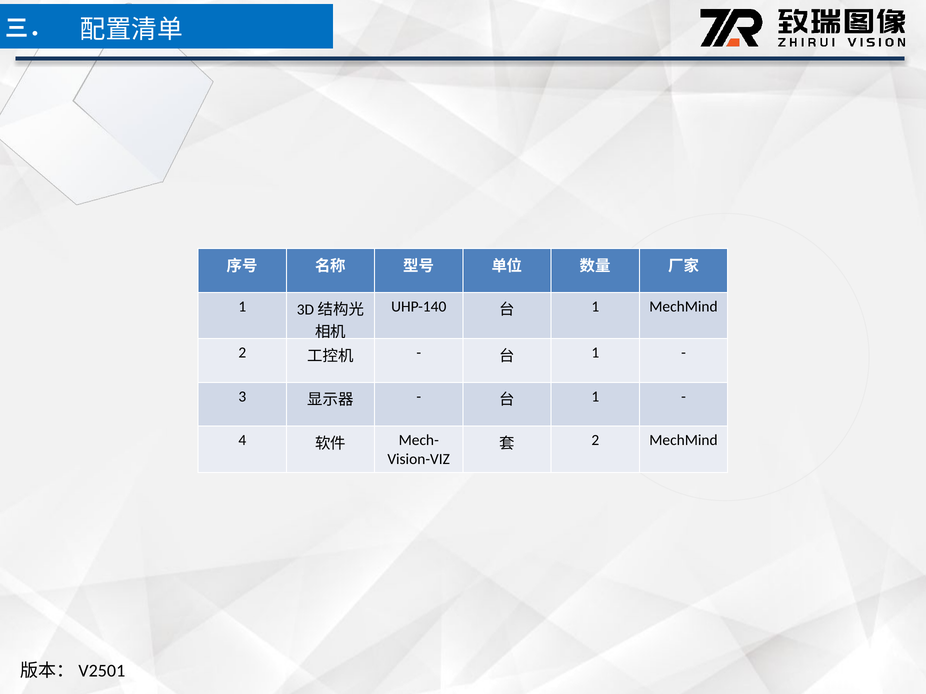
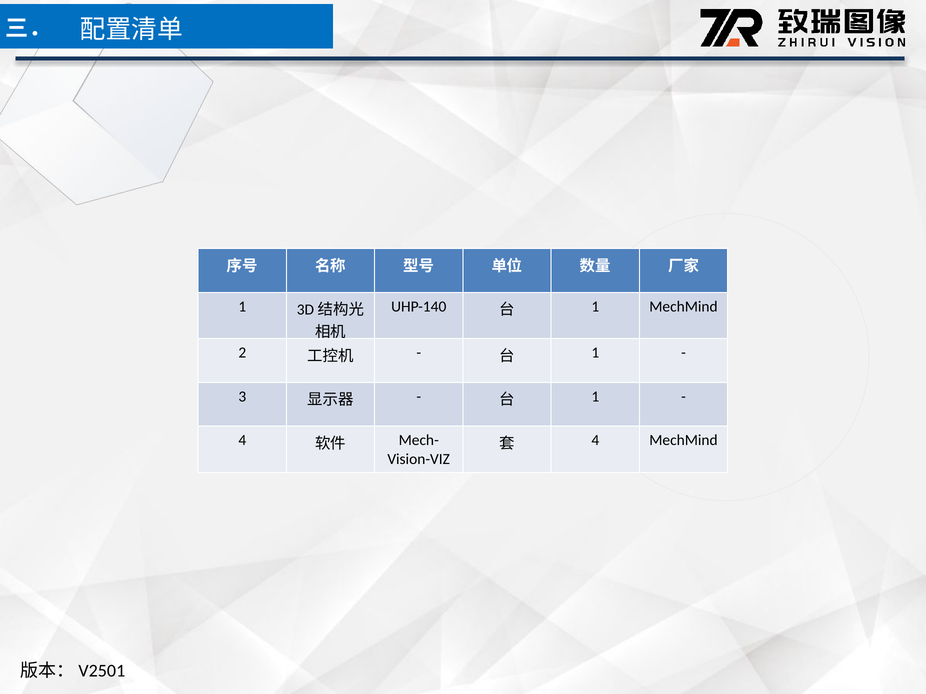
2 at (595, 441): 2 -> 4
